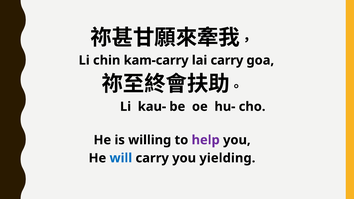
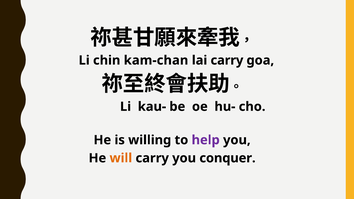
kam-carry: kam-carry -> kam-chan
will colour: blue -> orange
yielding: yielding -> conquer
